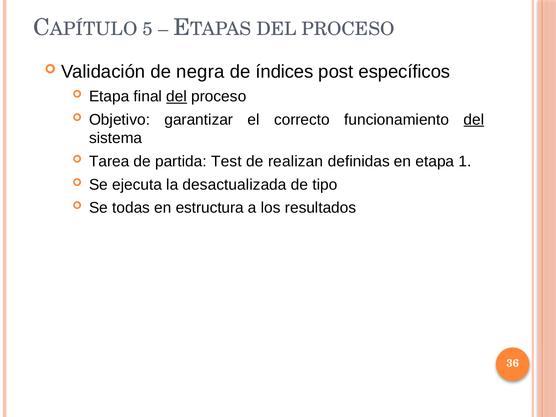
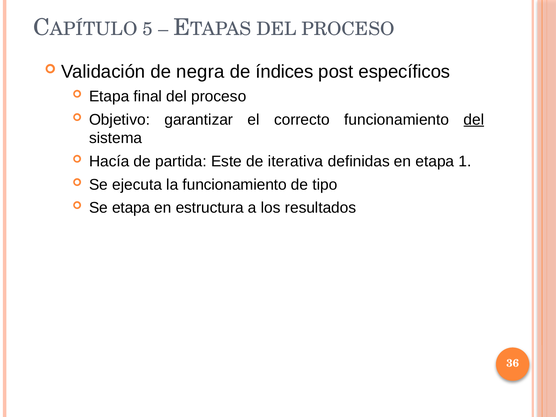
del at (177, 96) underline: present -> none
Tarea: Tarea -> Hacía
Test: Test -> Este
realizan: realizan -> iterativa
la desactualizada: desactualizada -> funcionamiento
Se todas: todas -> etapa
